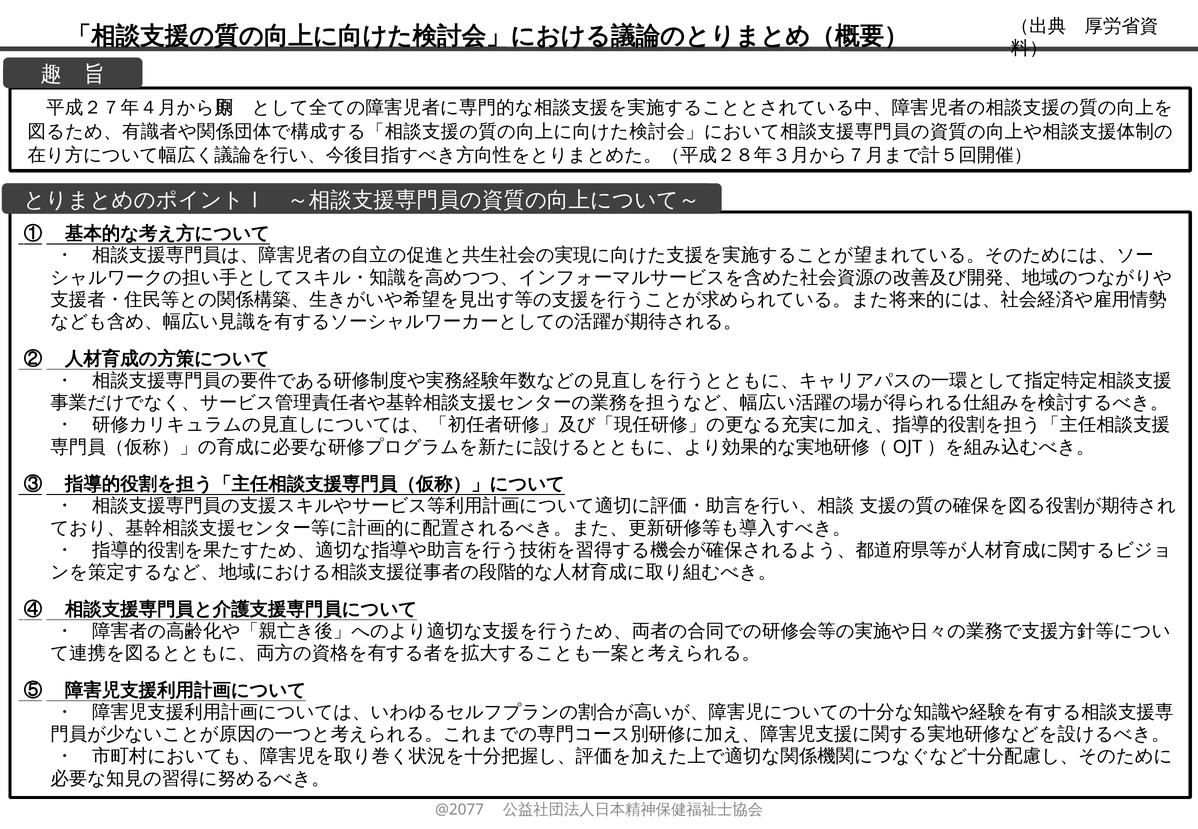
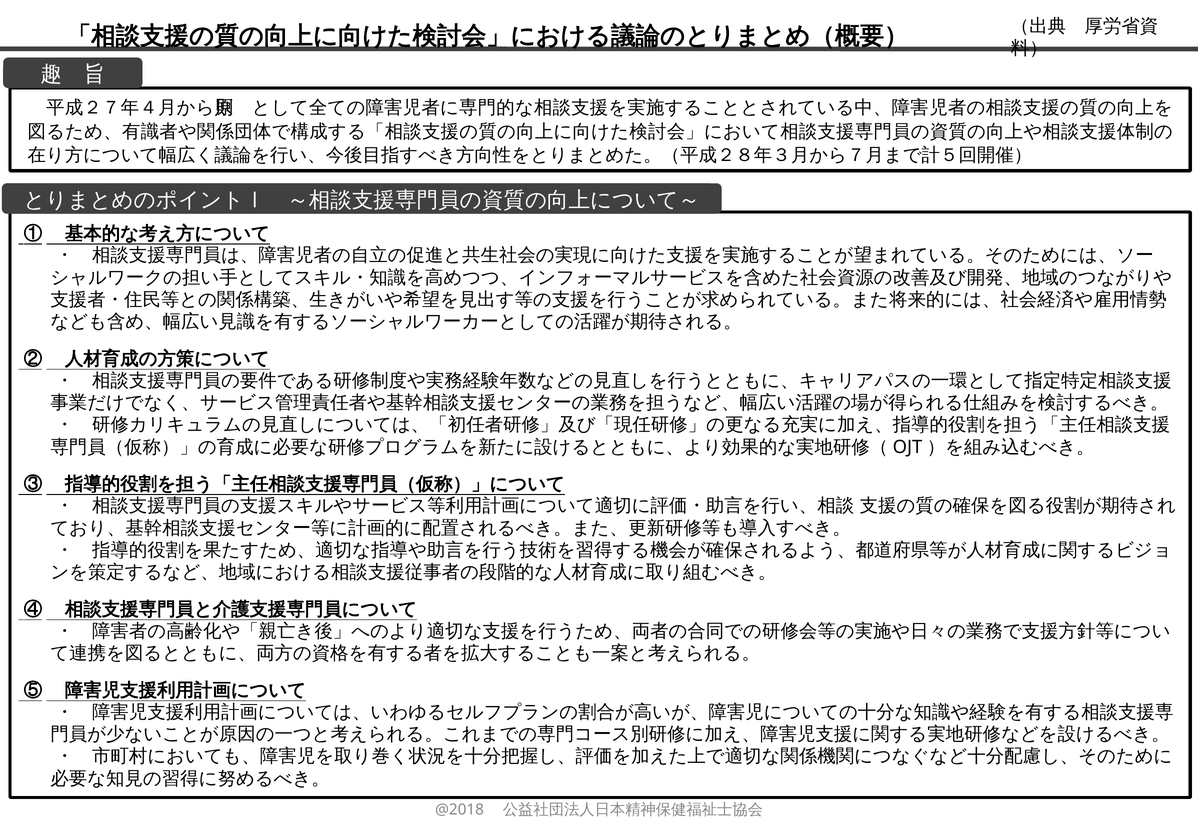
@2077: @2077 -> @2018
